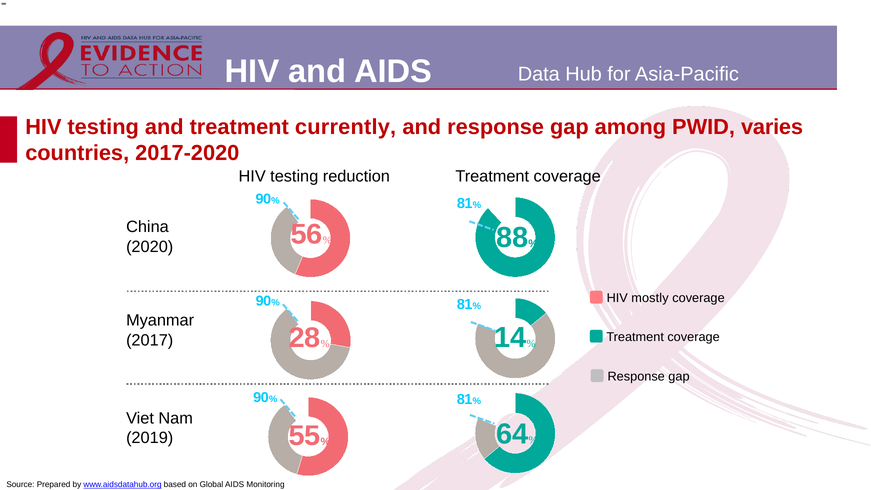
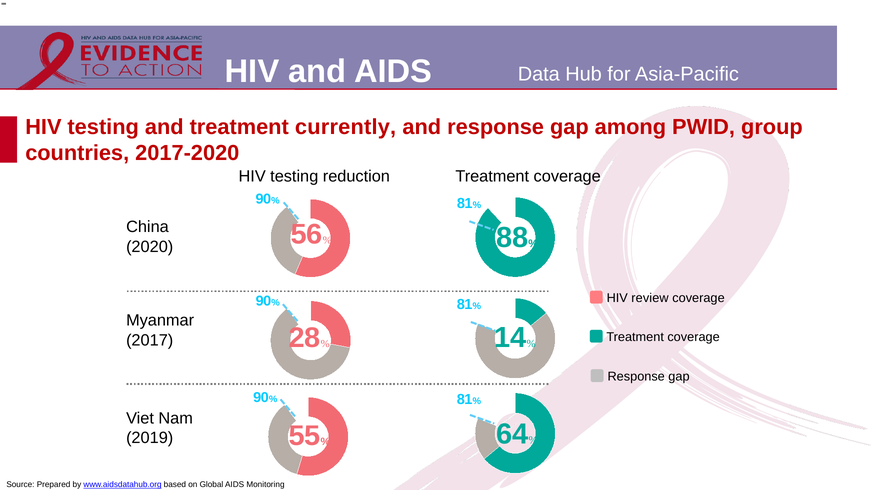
varies: varies -> group
mostly: mostly -> review
